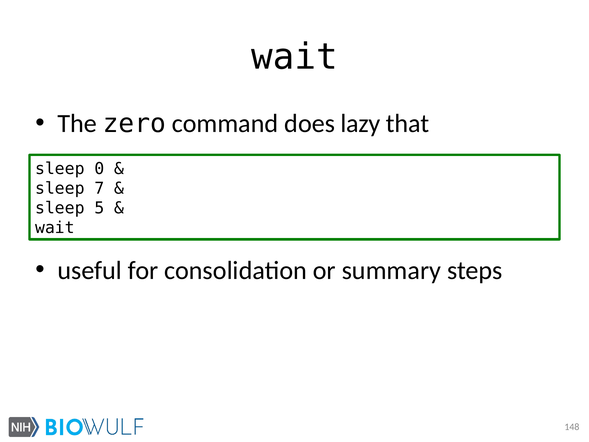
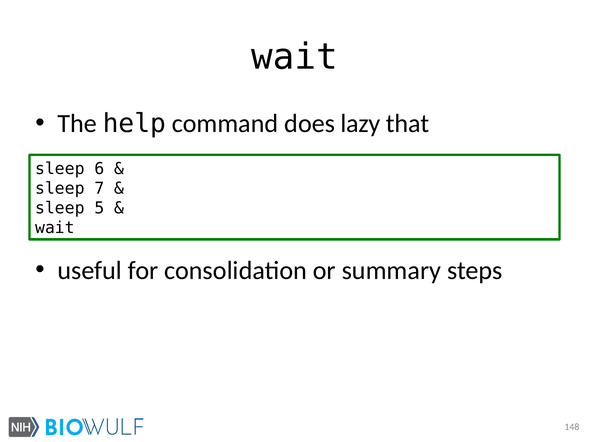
zero: zero -> help
0: 0 -> 6
